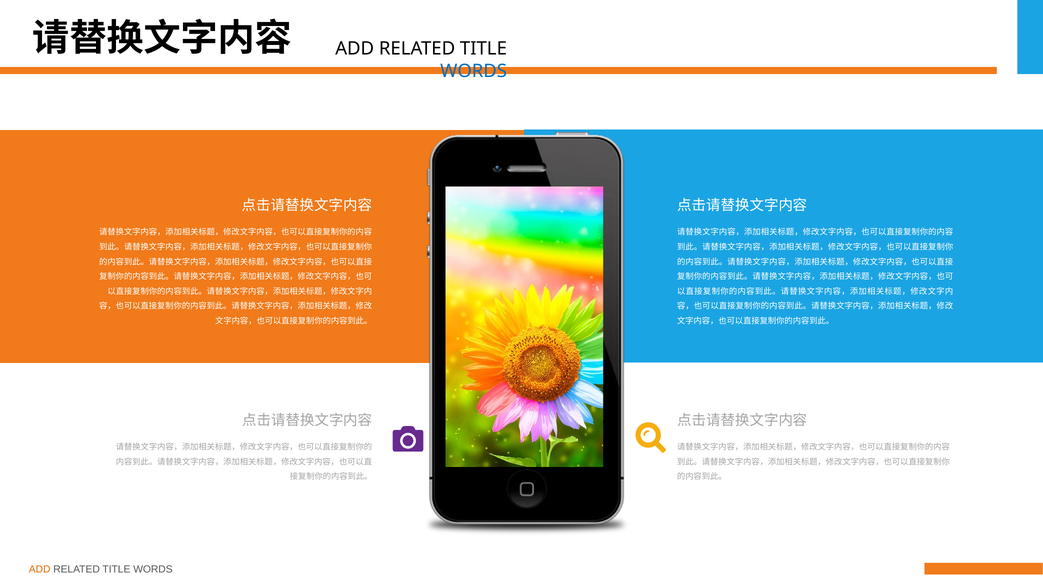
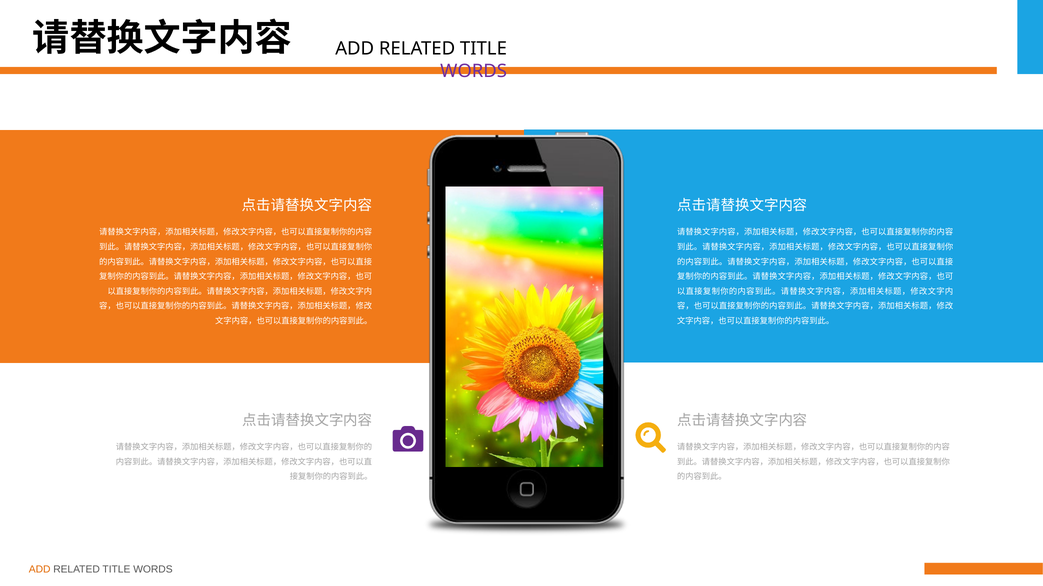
WORDS at (474, 71) colour: blue -> purple
